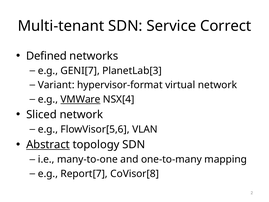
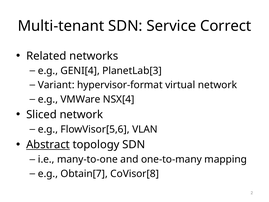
Defined: Defined -> Related
GENI[7: GENI[7 -> GENI[4
VMWare underline: present -> none
Report[7: Report[7 -> Obtain[7
